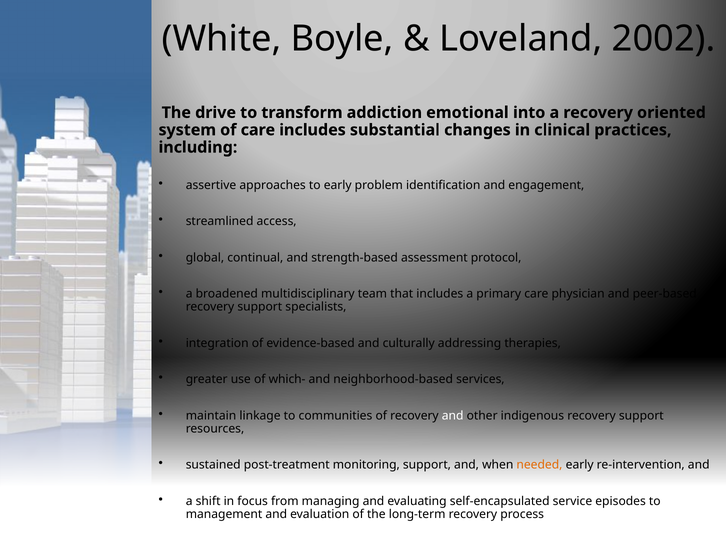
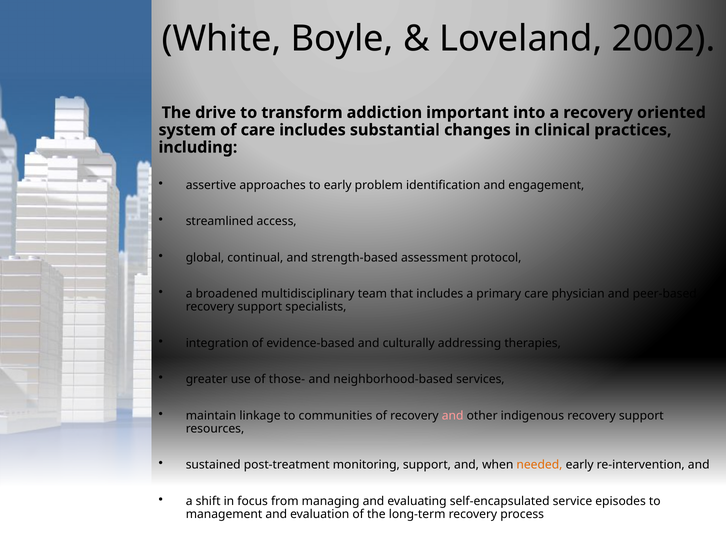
emotional: emotional -> important
which-: which- -> those-
and at (453, 416) colour: white -> pink
